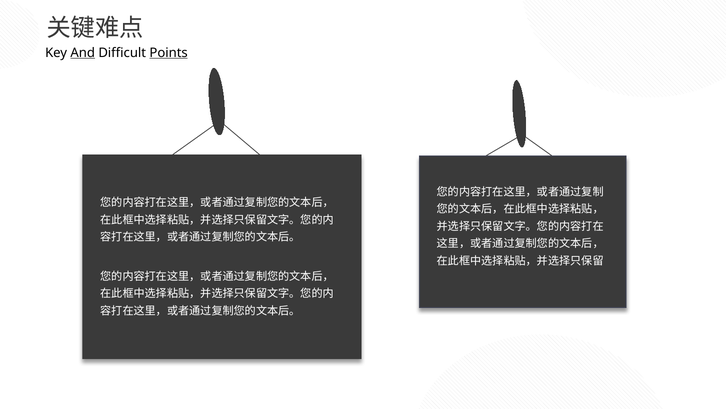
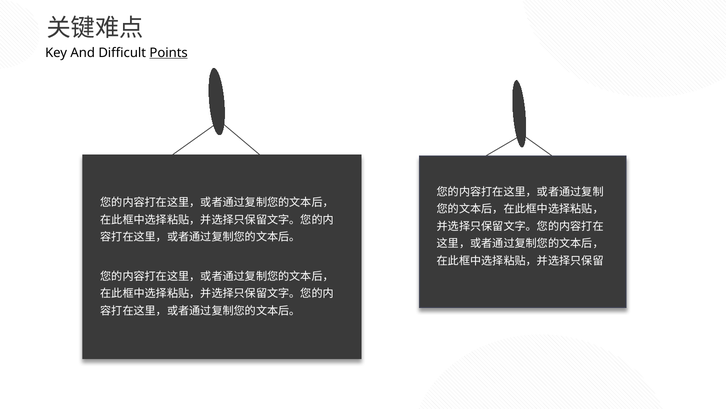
And underline: present -> none
